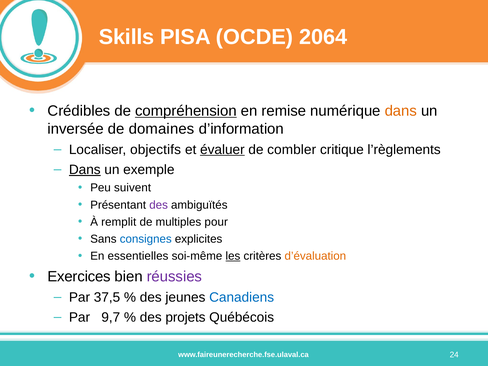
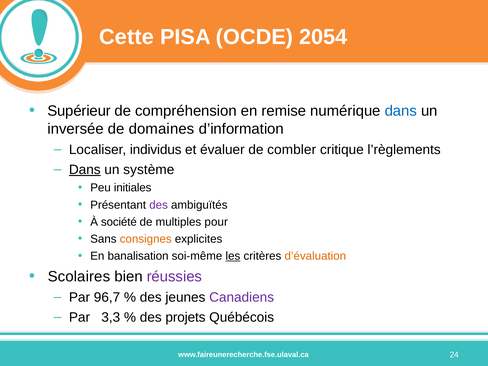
Skills: Skills -> Cette
2064: 2064 -> 2054
Crédibles: Crédibles -> Supérieur
compréhension underline: present -> none
dans at (401, 111) colour: orange -> blue
objectifs: objectifs -> individus
évaluer underline: present -> none
exemple: exemple -> système
suivent: suivent -> initiales
remplit: remplit -> société
consignes colour: blue -> orange
essentielles: essentielles -> banalisation
Exercices: Exercices -> Scolaires
37,5: 37,5 -> 96,7
Canadiens colour: blue -> purple
9,7: 9,7 -> 3,3
